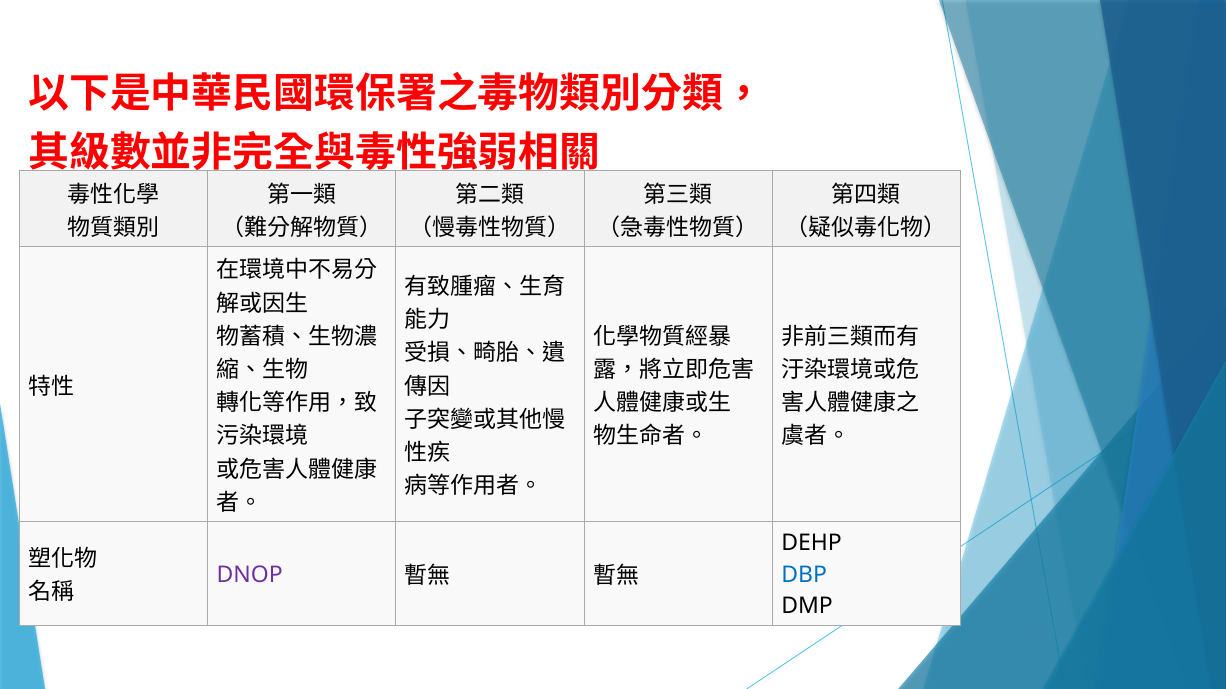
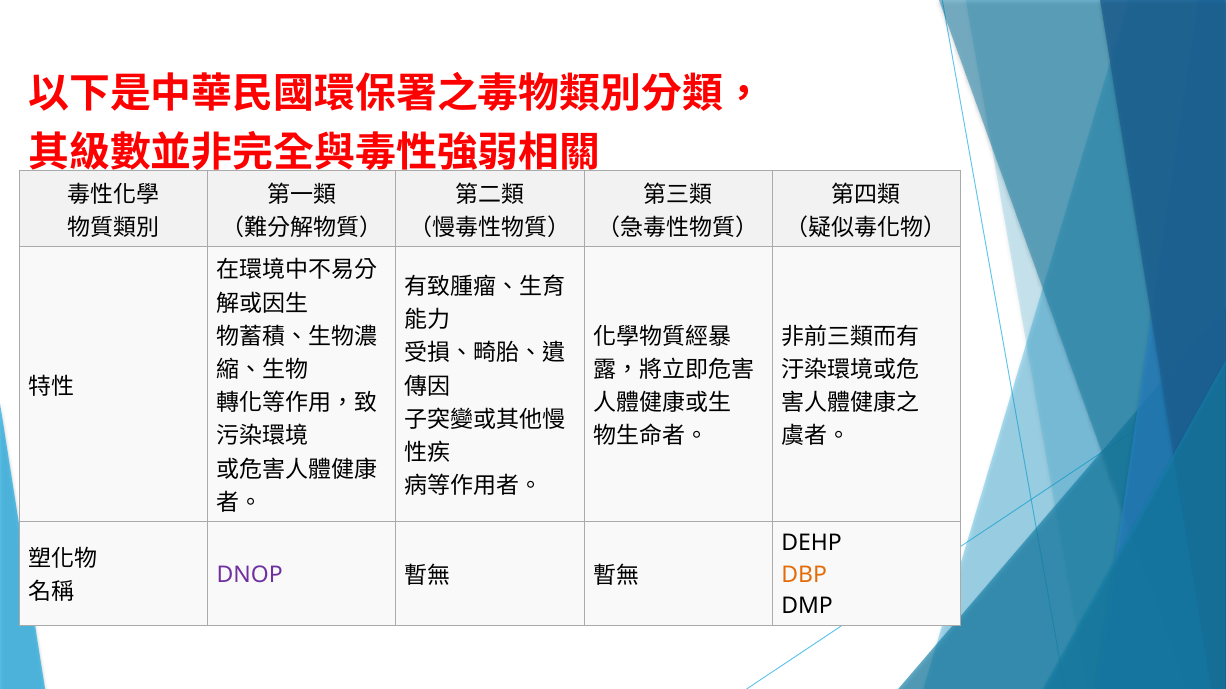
DBP colour: blue -> orange
